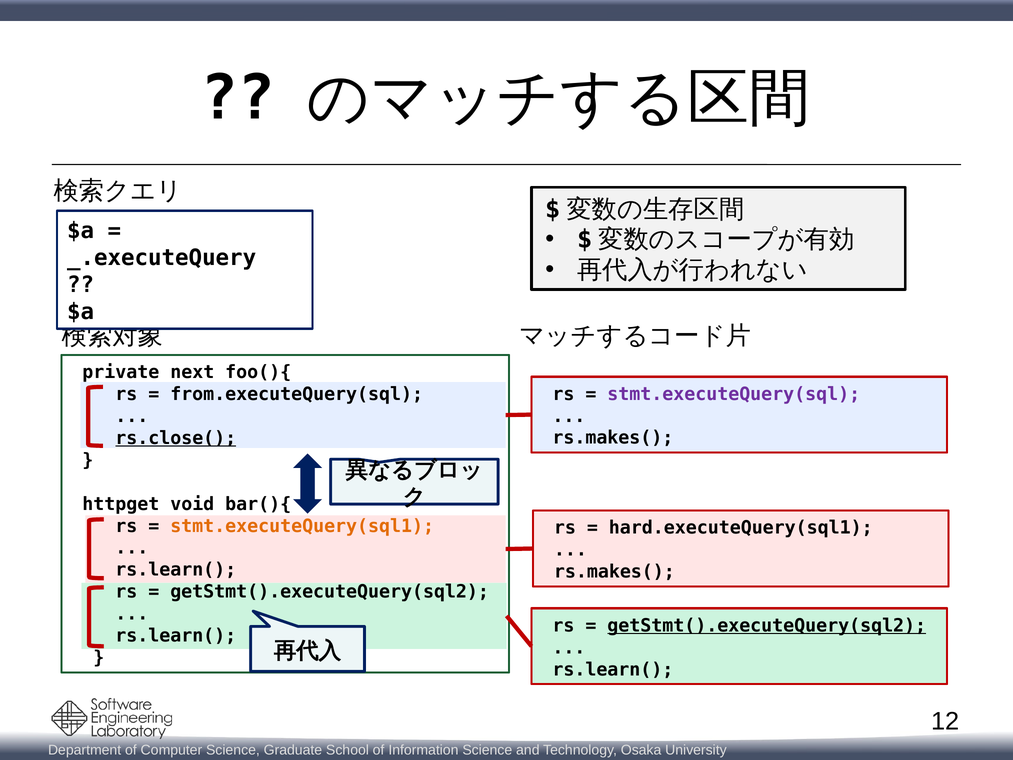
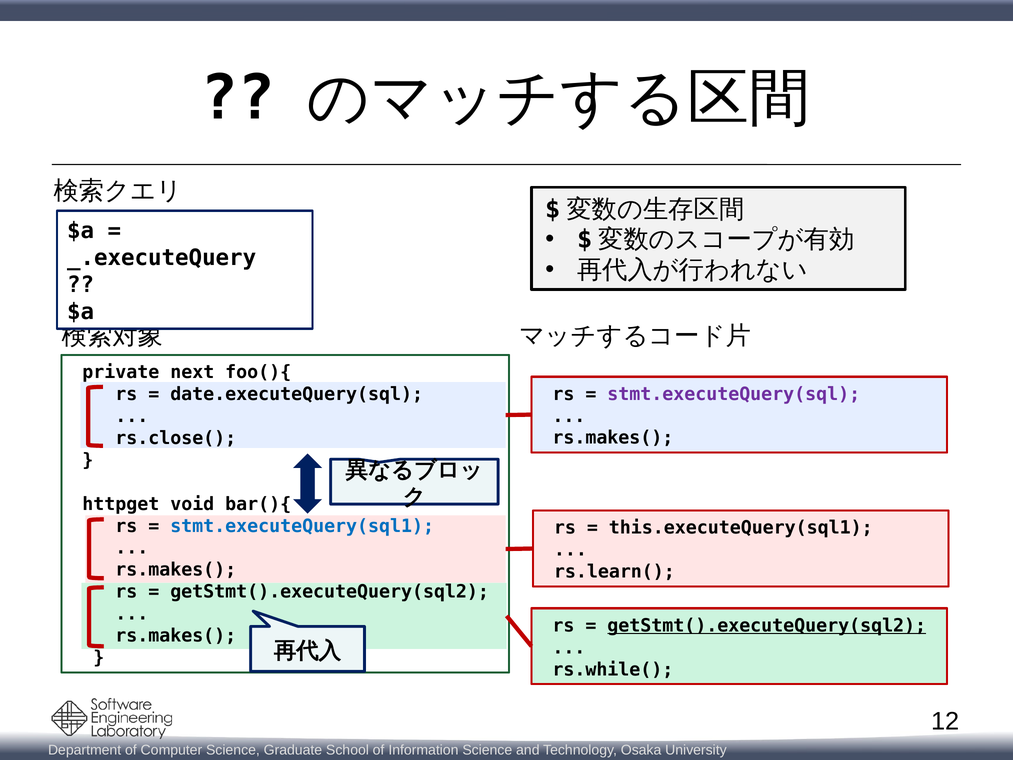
from.executeQuery(sql: from.executeQuery(sql -> date.executeQuery(sql
rs.close( underline: present -> none
stmt.executeQuery(sql1 colour: orange -> blue
hard.executeQuery(sql1: hard.executeQuery(sql1 -> this.executeQuery(sql1
rs.learn( at (176, 570): rs.learn( -> rs.makes(
rs.makes( at (614, 572): rs.makes( -> rs.learn(
rs.learn( at (176, 636): rs.learn( -> rs.makes(
rs.learn( at (613, 669): rs.learn( -> rs.while(
